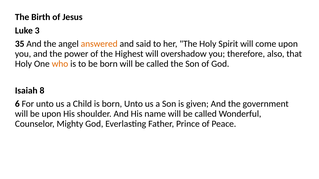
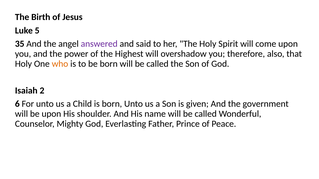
3: 3 -> 5
answered colour: orange -> purple
8: 8 -> 2
